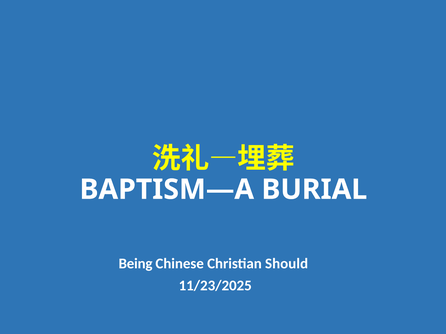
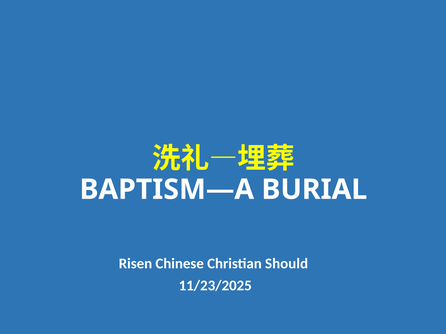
Being: Being -> Risen
